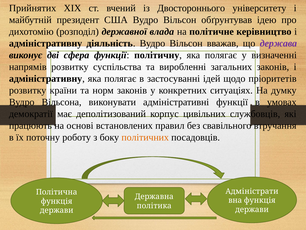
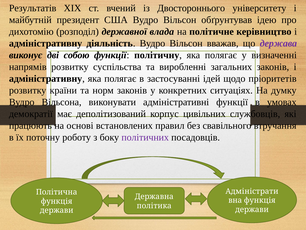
Прийнятих: Прийнятих -> Результатів
сфера: сфера -> собою
політичних colour: orange -> purple
